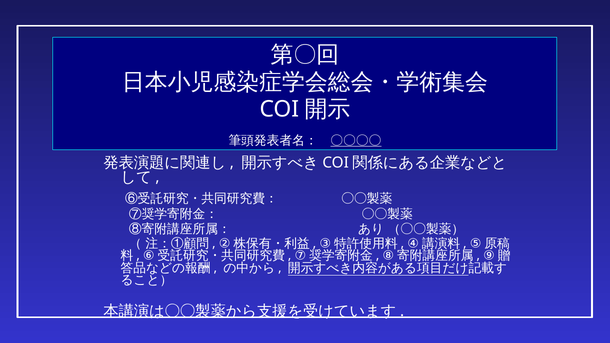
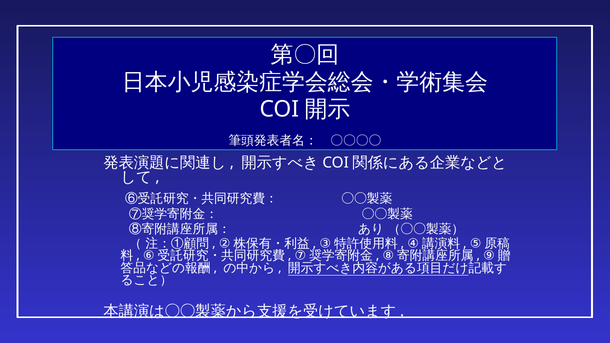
〇〇〇〇 underline: present -> none
